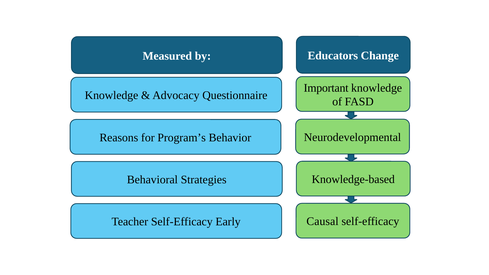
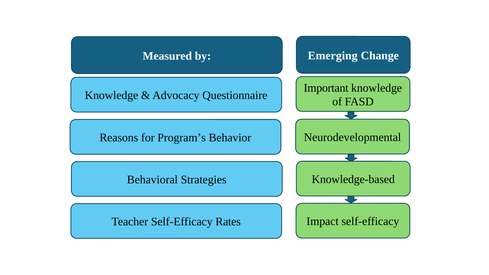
Educators: Educators -> Emerging
Causal: Causal -> Impact
Early: Early -> Rates
